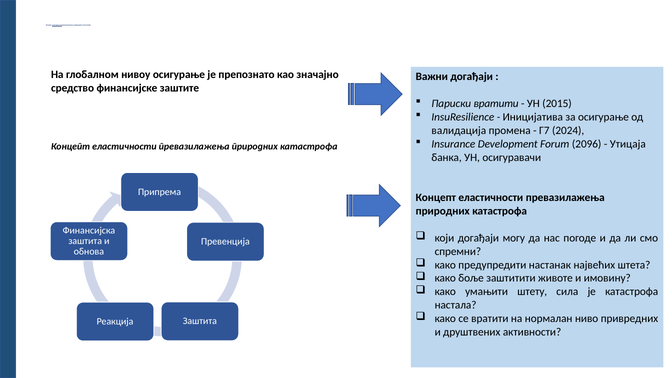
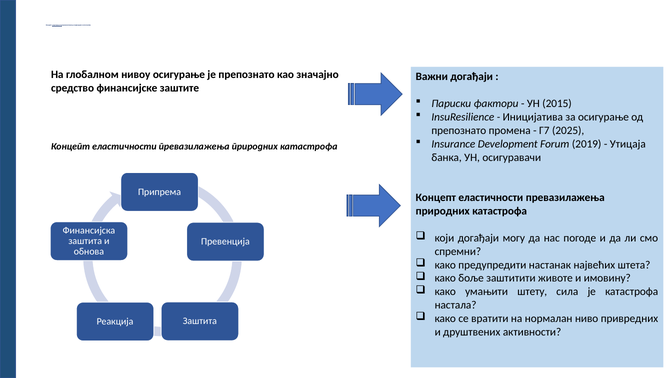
Париски вратити: вратити -> фактори
валидација at (459, 131): валидација -> препознато
2024: 2024 -> 2025
2096: 2096 -> 2019
